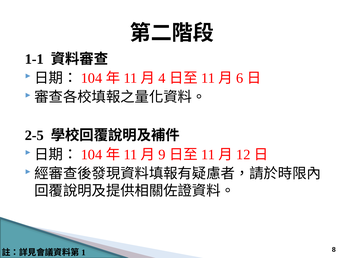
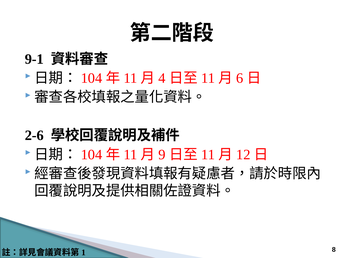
1-1: 1-1 -> 9-1
2-5: 2-5 -> 2-6
